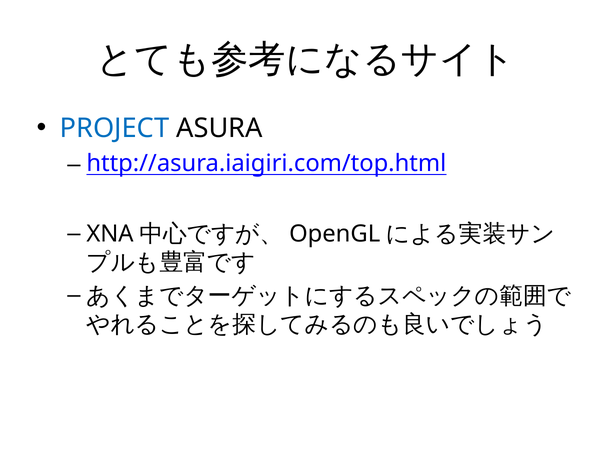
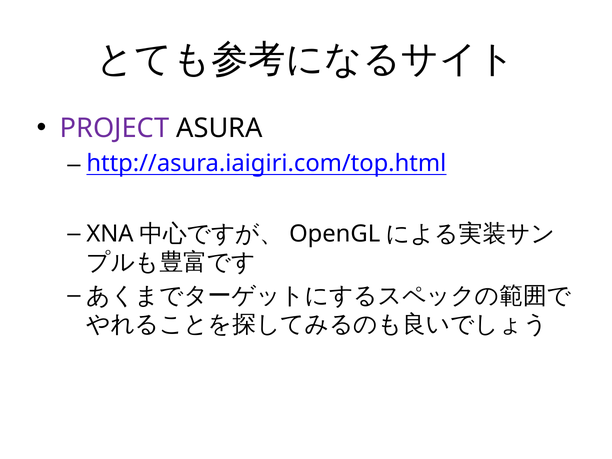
PROJECT colour: blue -> purple
